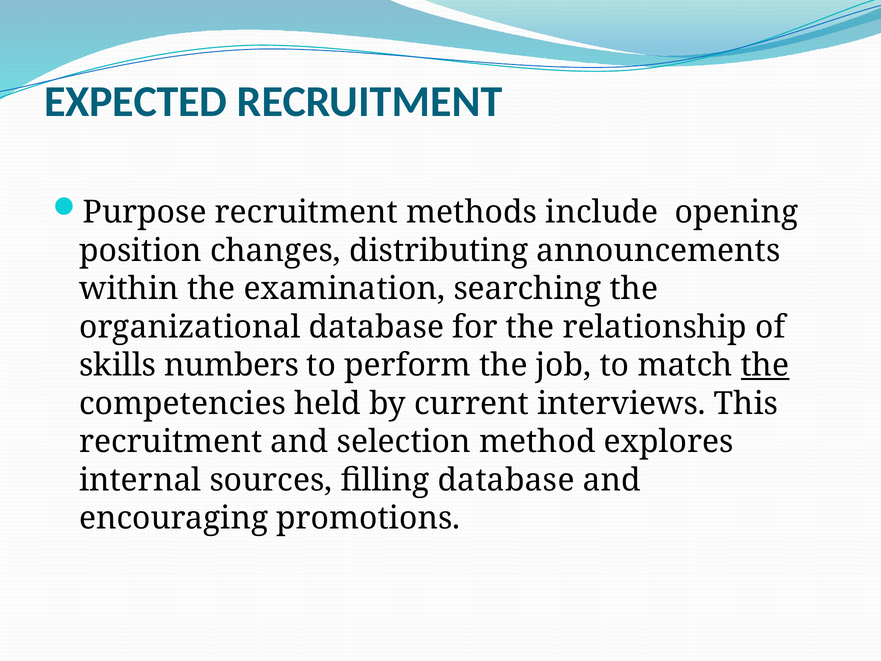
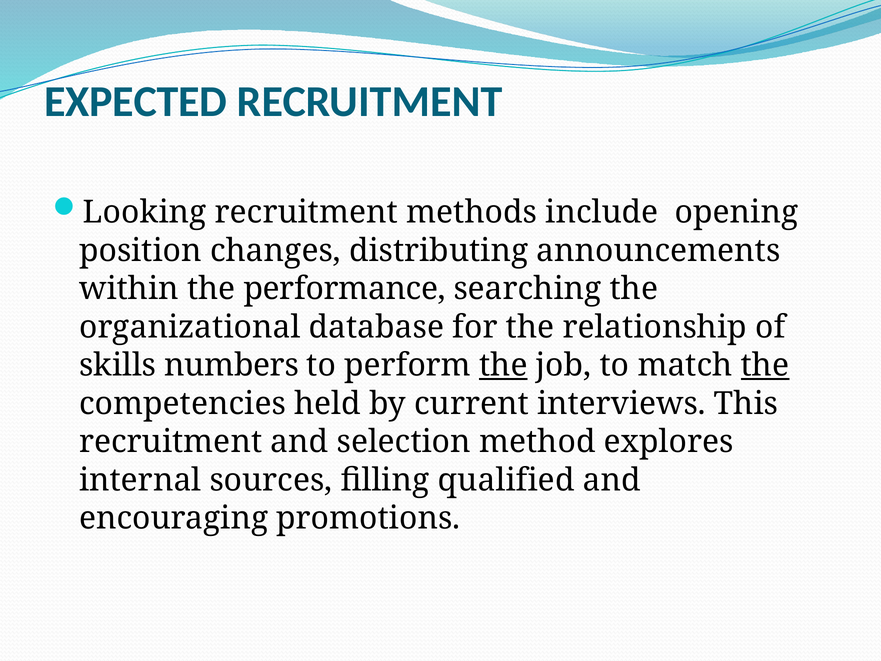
Purpose: Purpose -> Looking
examination: examination -> performance
the at (503, 365) underline: none -> present
filling database: database -> qualified
